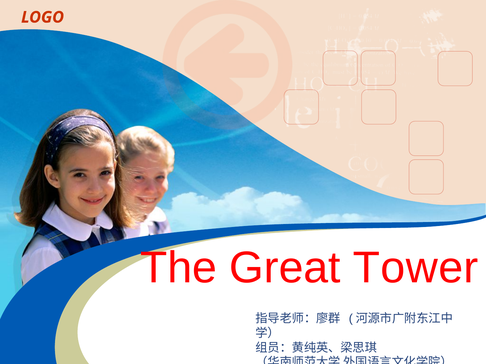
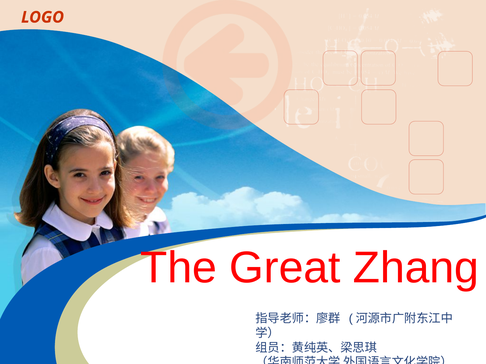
Tower: Tower -> Zhang
